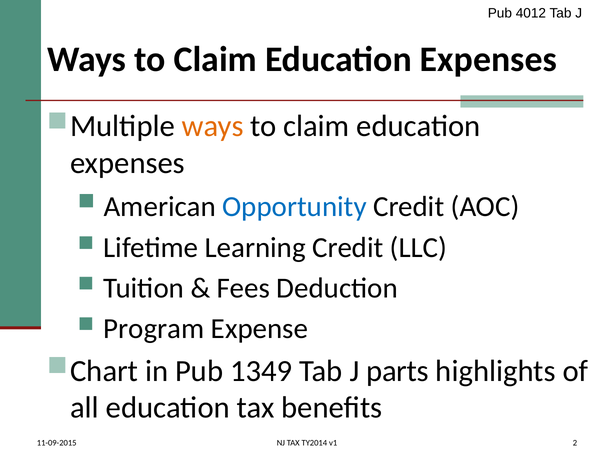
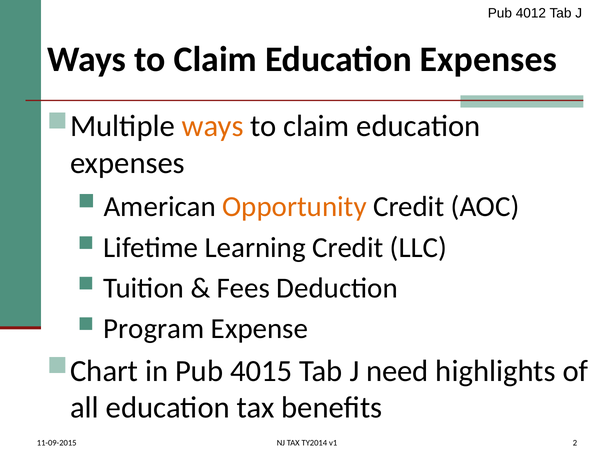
Opportunity colour: blue -> orange
1349: 1349 -> 4015
parts: parts -> need
